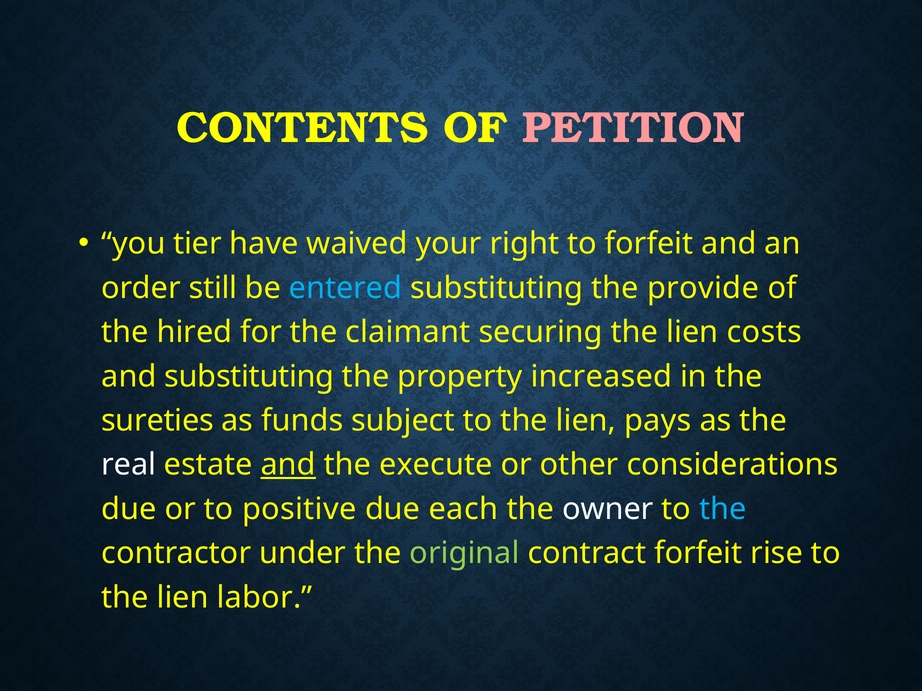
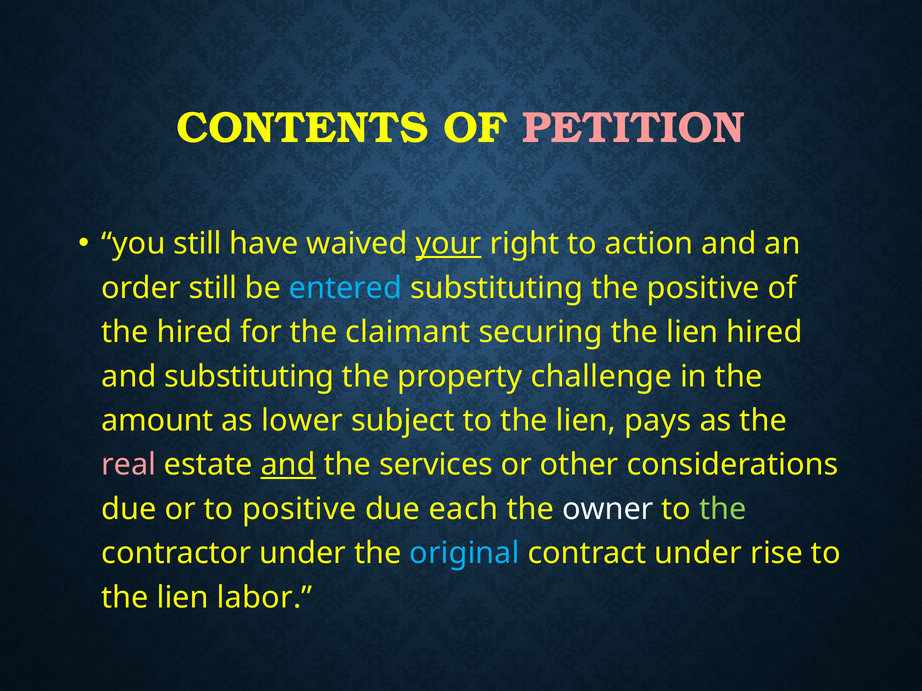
you tier: tier -> still
your underline: none -> present
to forfeit: forfeit -> action
the provide: provide -> positive
lien costs: costs -> hired
increased: increased -> challenge
sureties: sureties -> amount
funds: funds -> lower
real colour: white -> pink
execute: execute -> services
the at (723, 509) colour: light blue -> light green
original colour: light green -> light blue
contract forfeit: forfeit -> under
